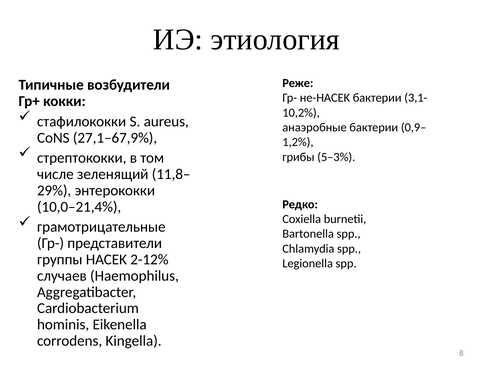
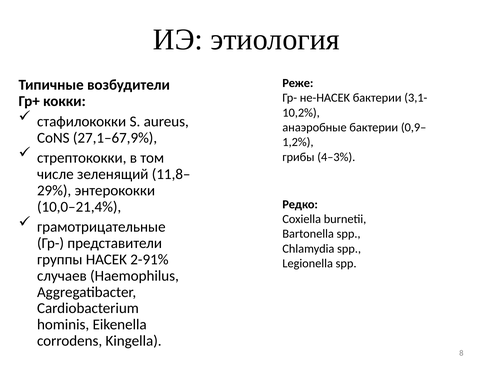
5–3%: 5–3% -> 4–3%
2-12%: 2-12% -> 2-91%
